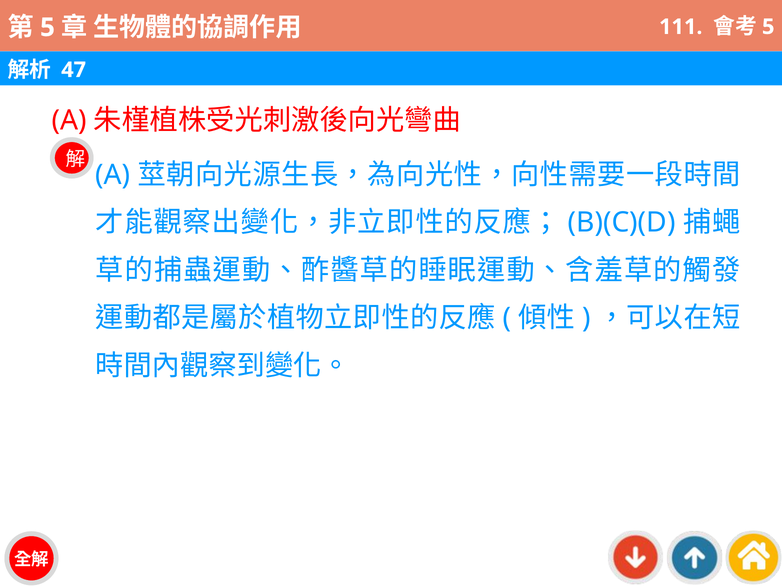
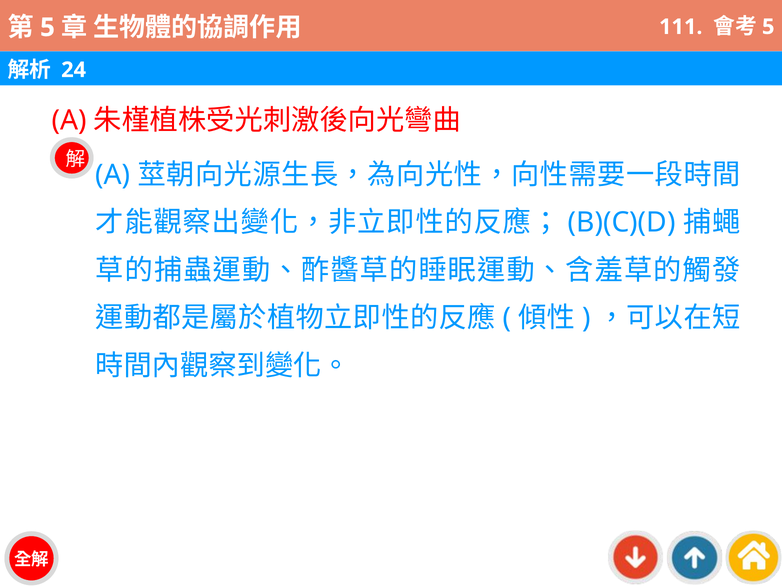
47: 47 -> 24
